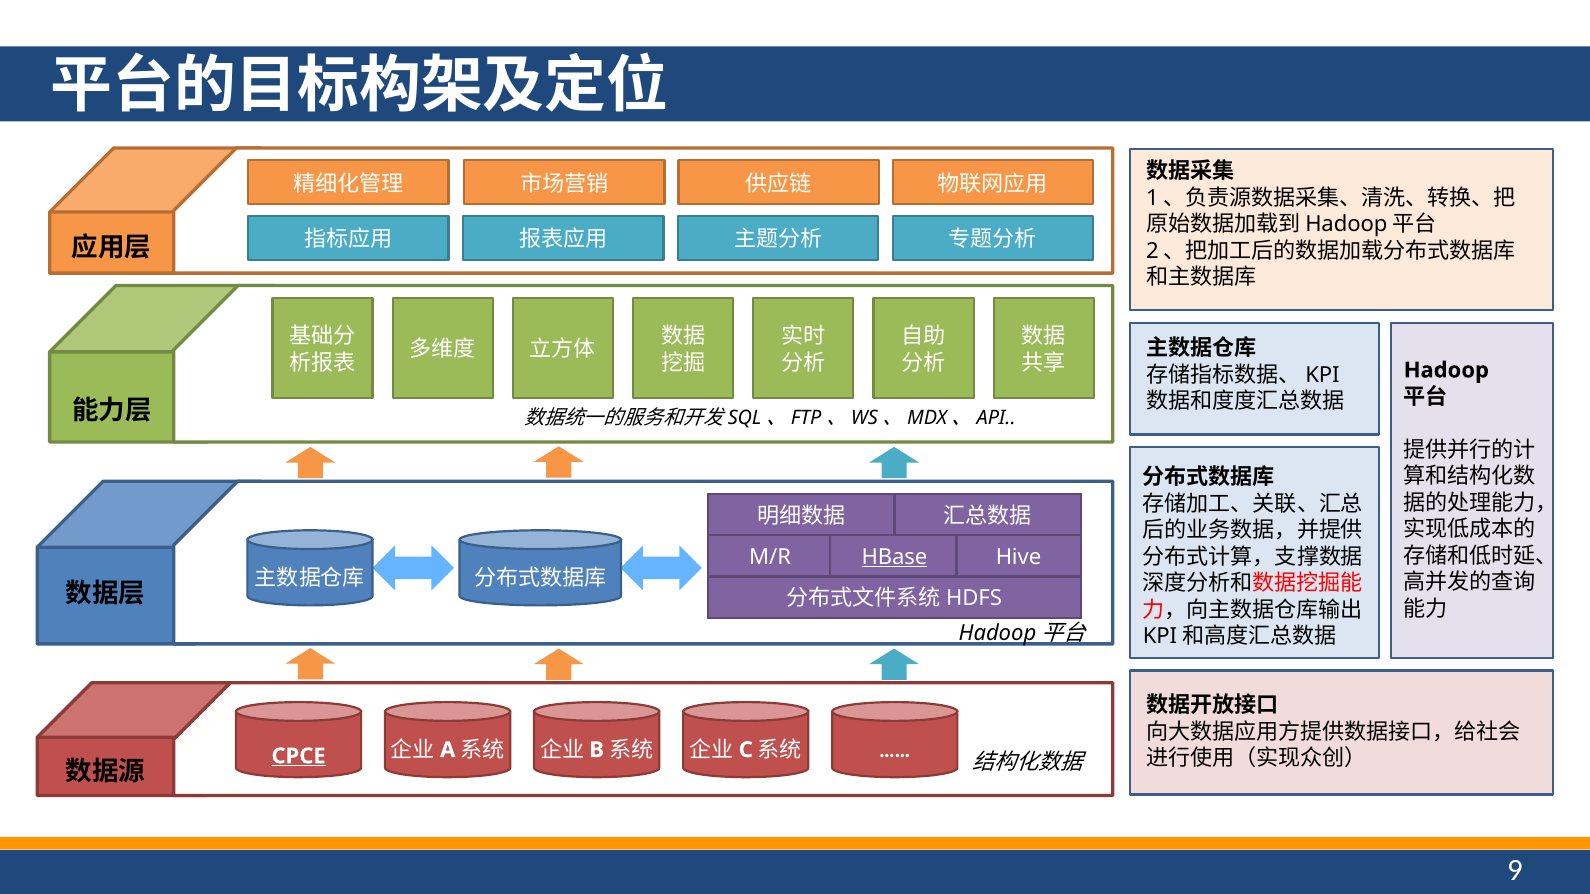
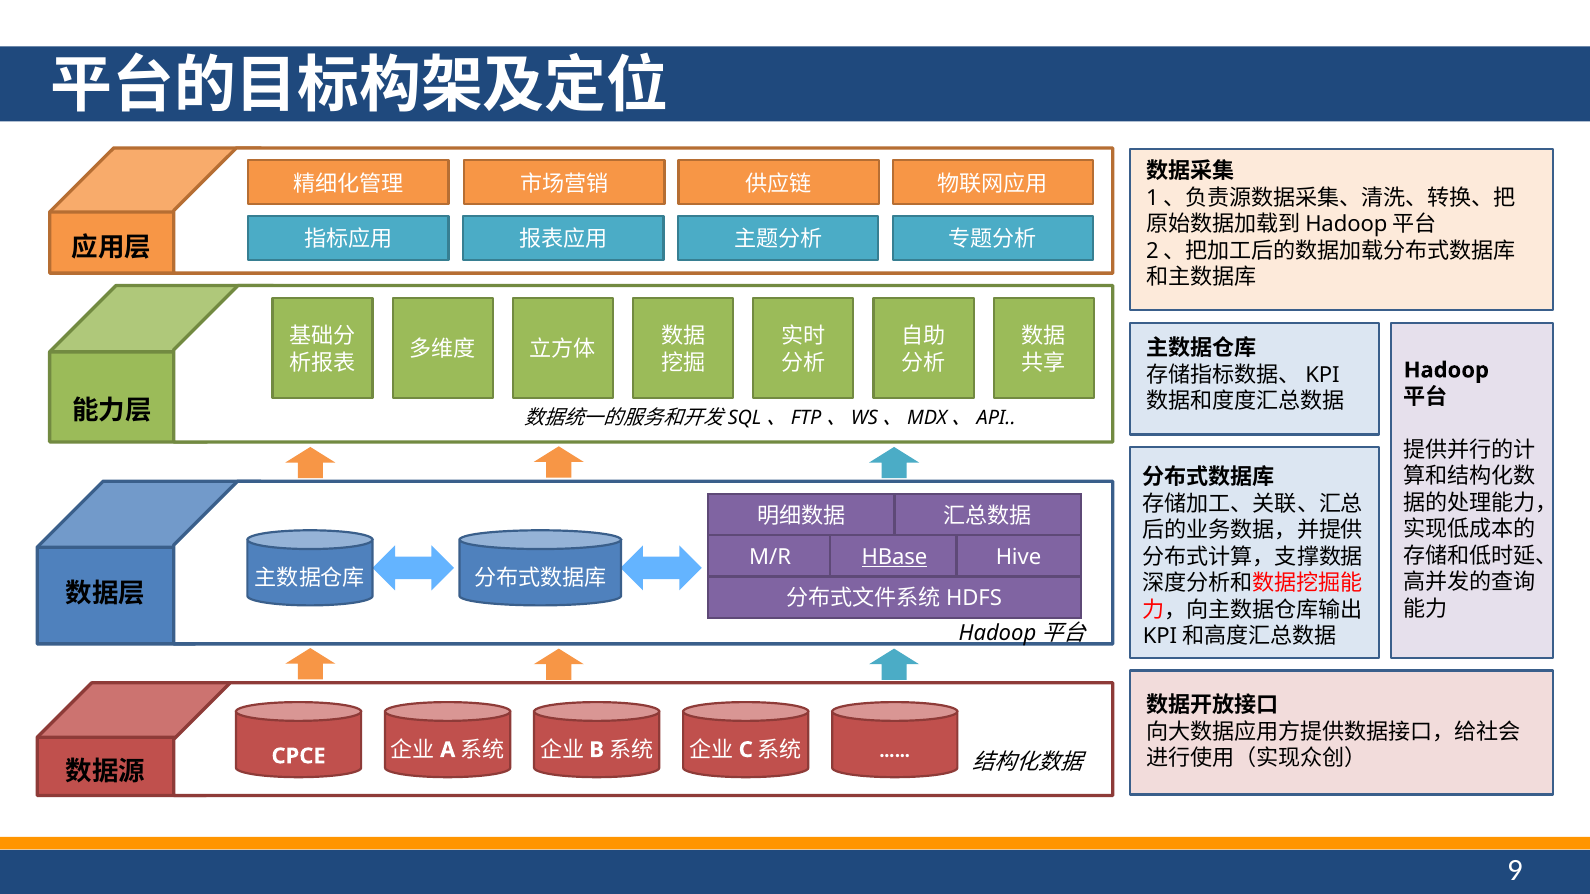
CPCE underline: present -> none
